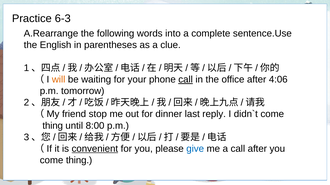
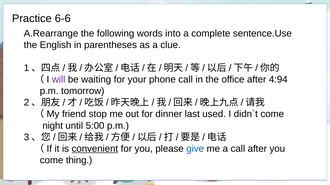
6-3: 6-3 -> 6-6
will colour: orange -> purple
call at (186, 80) underline: present -> none
4:06: 4:06 -> 4:94
reply: reply -> used
thing at (53, 126): thing -> night
8:00: 8:00 -> 5:00
